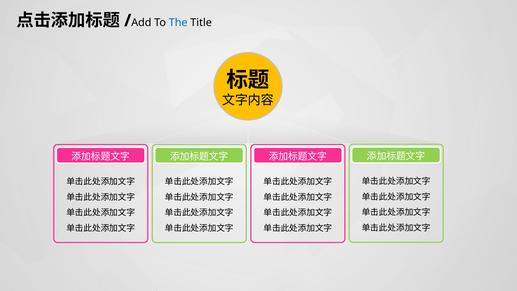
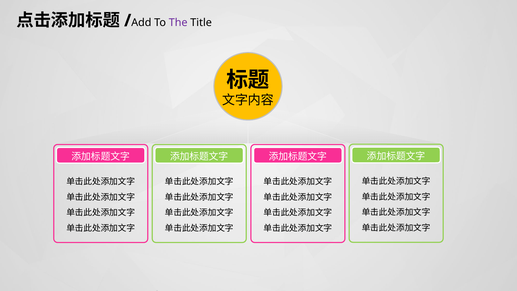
The colour: blue -> purple
